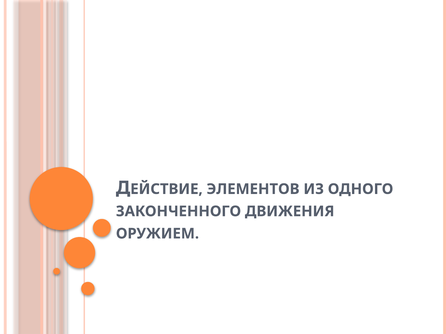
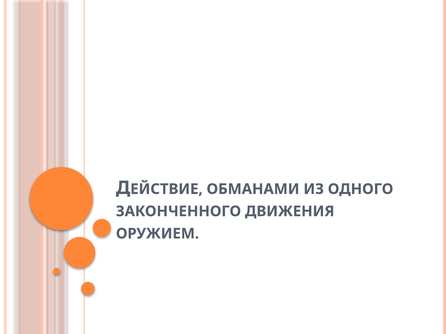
ЭЛЕМЕНТОВ: ЭЛЕМЕНТОВ -> ОБМАНАМИ
